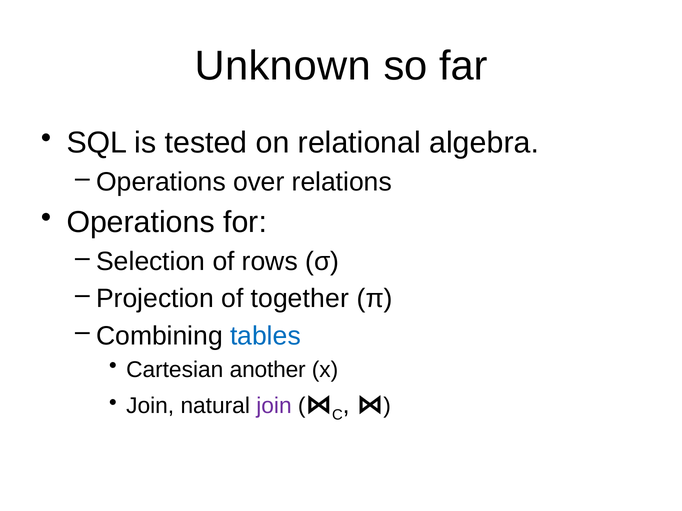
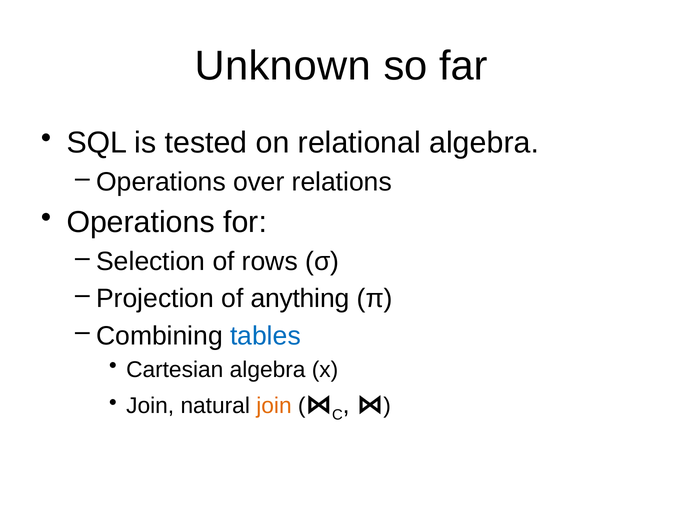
together: together -> anything
Cartesian another: another -> algebra
join at (274, 406) colour: purple -> orange
